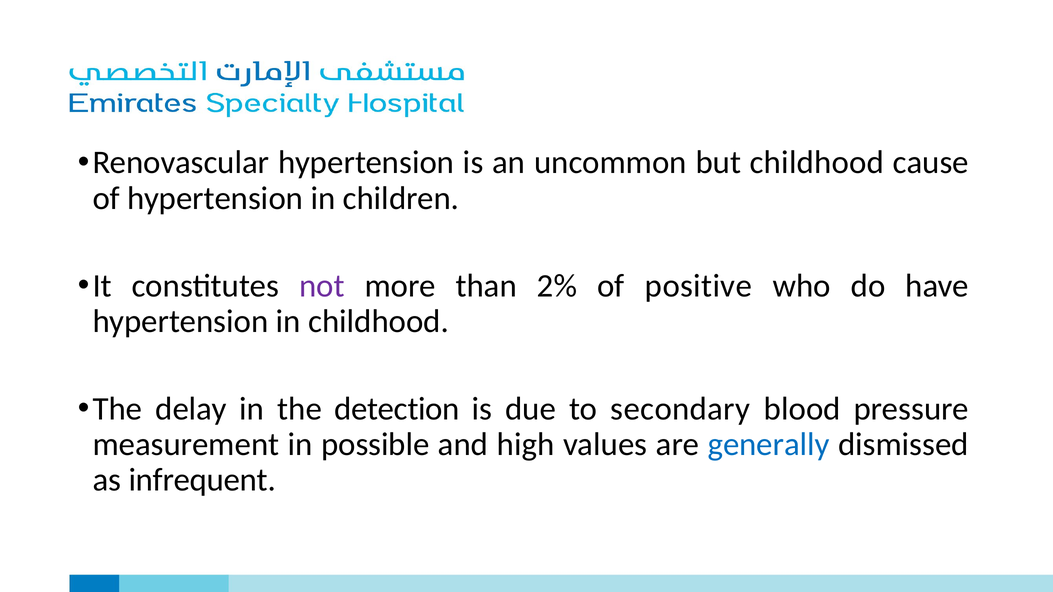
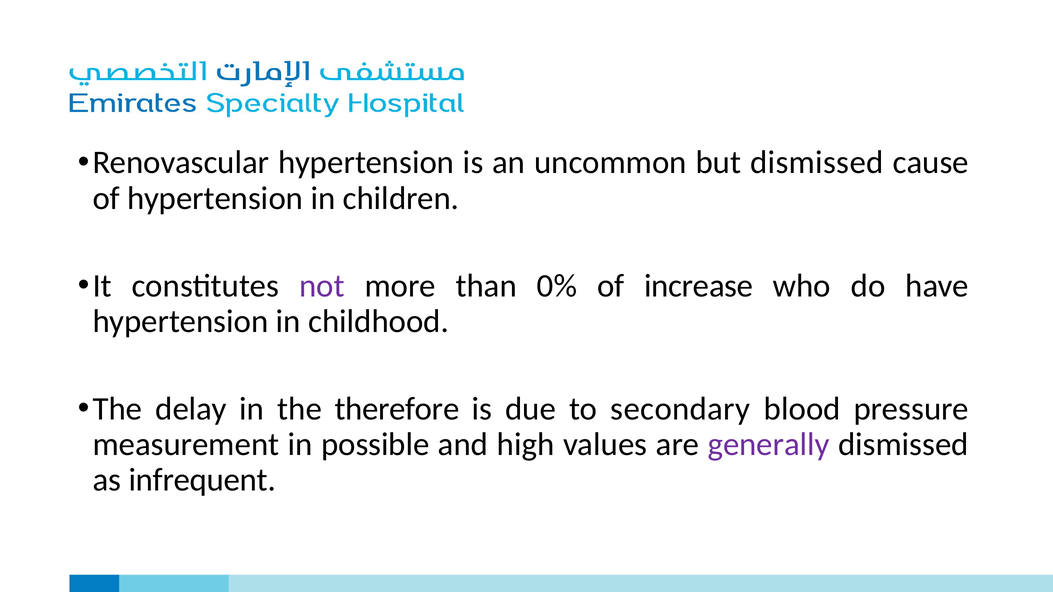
but childhood: childhood -> dismissed
2%: 2% -> 0%
positive: positive -> increase
detection: detection -> therefore
generally colour: blue -> purple
